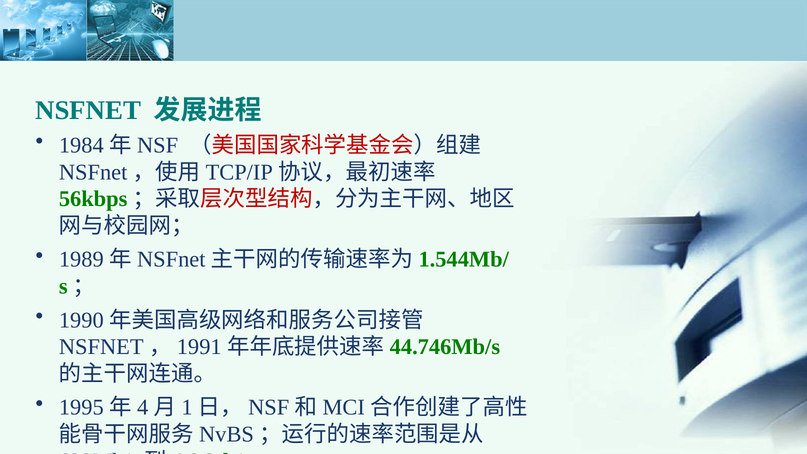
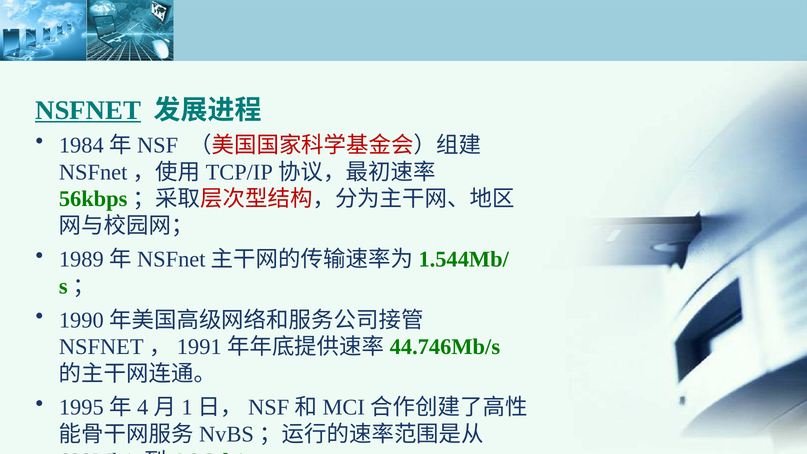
NSFNET underline: none -> present
